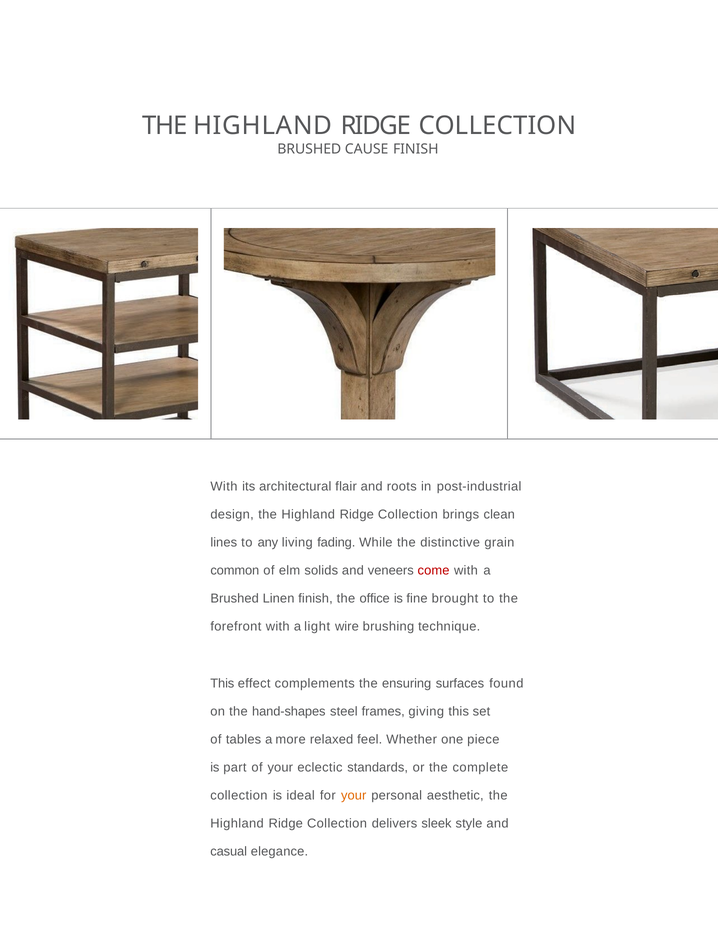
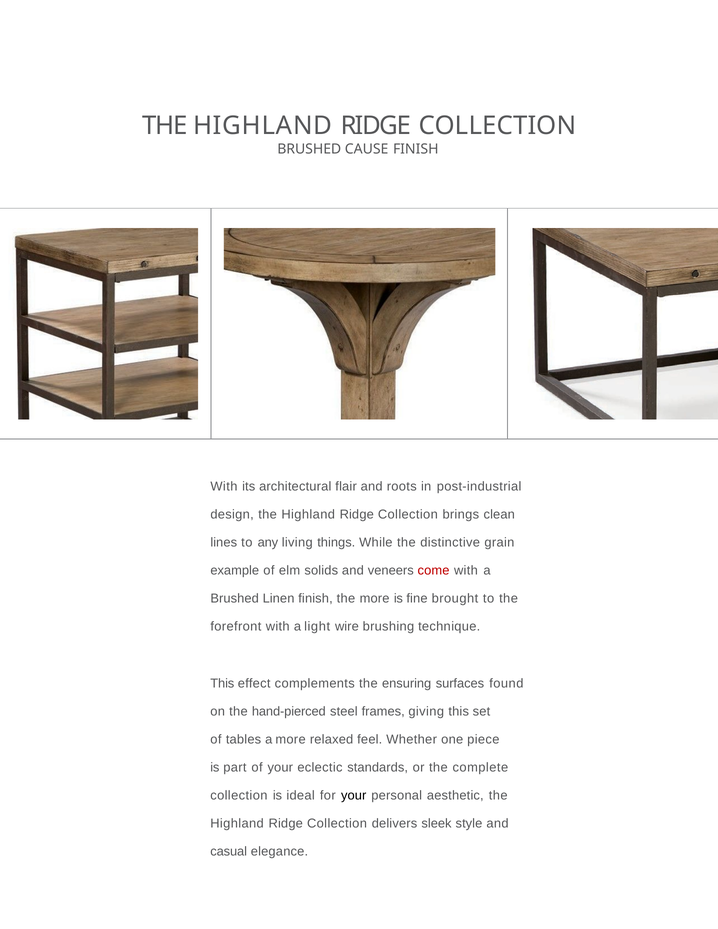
fading: fading -> things
common: common -> example
the office: office -> more
hand-shapes: hand-shapes -> hand-pierced
your at (354, 796) colour: orange -> black
